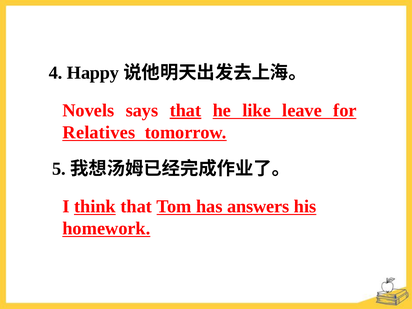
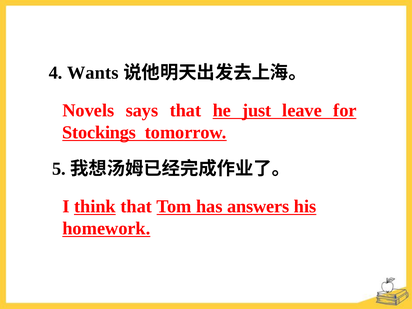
Happy: Happy -> Wants
that at (185, 110) underline: present -> none
like: like -> just
Relatives: Relatives -> Stockings
